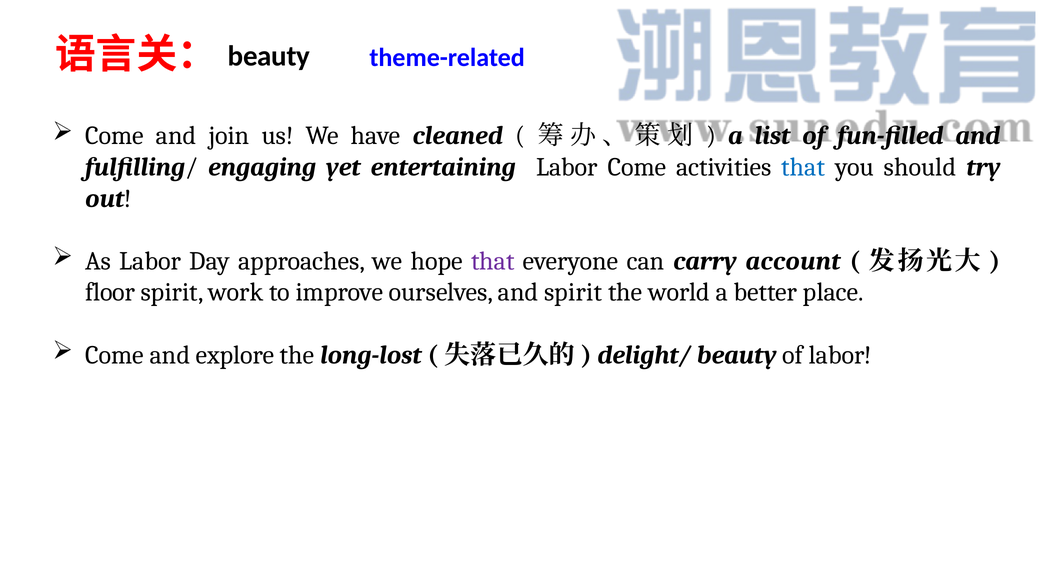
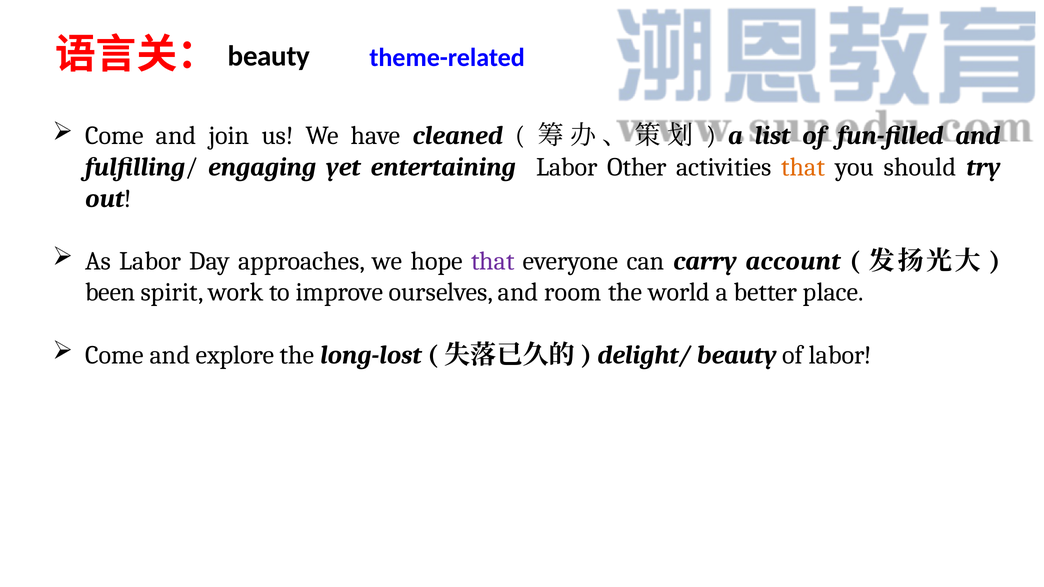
Labor Come: Come -> Other
that at (803, 167) colour: blue -> orange
floor: floor -> been
and spirit: spirit -> room
